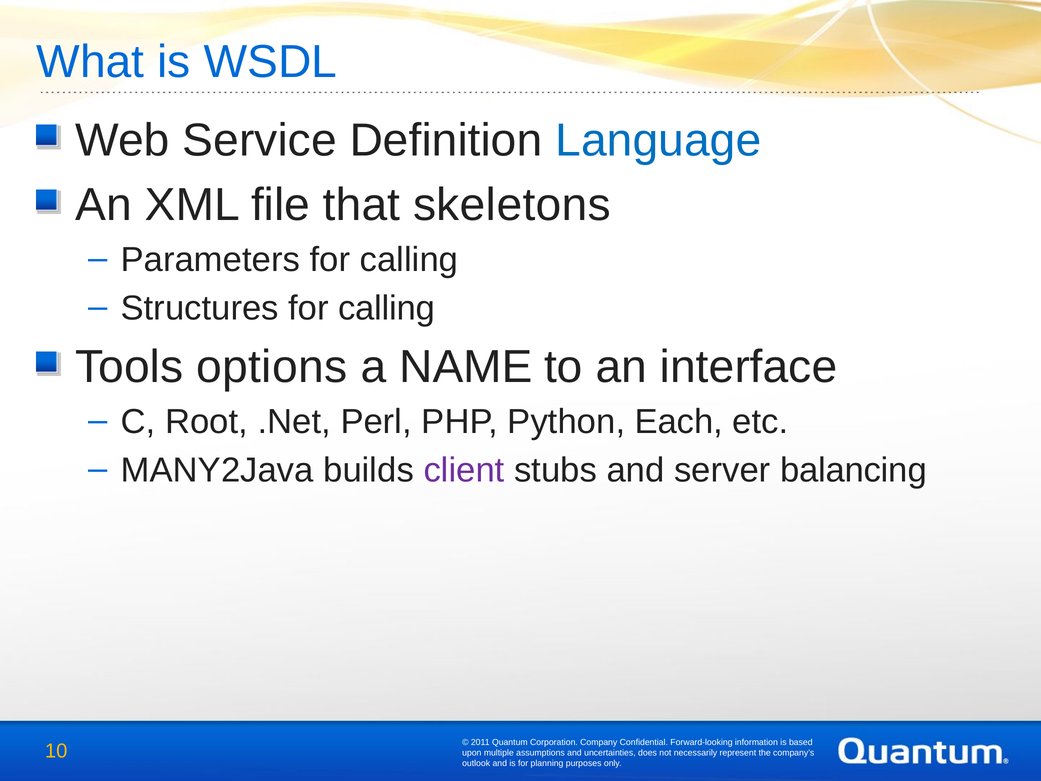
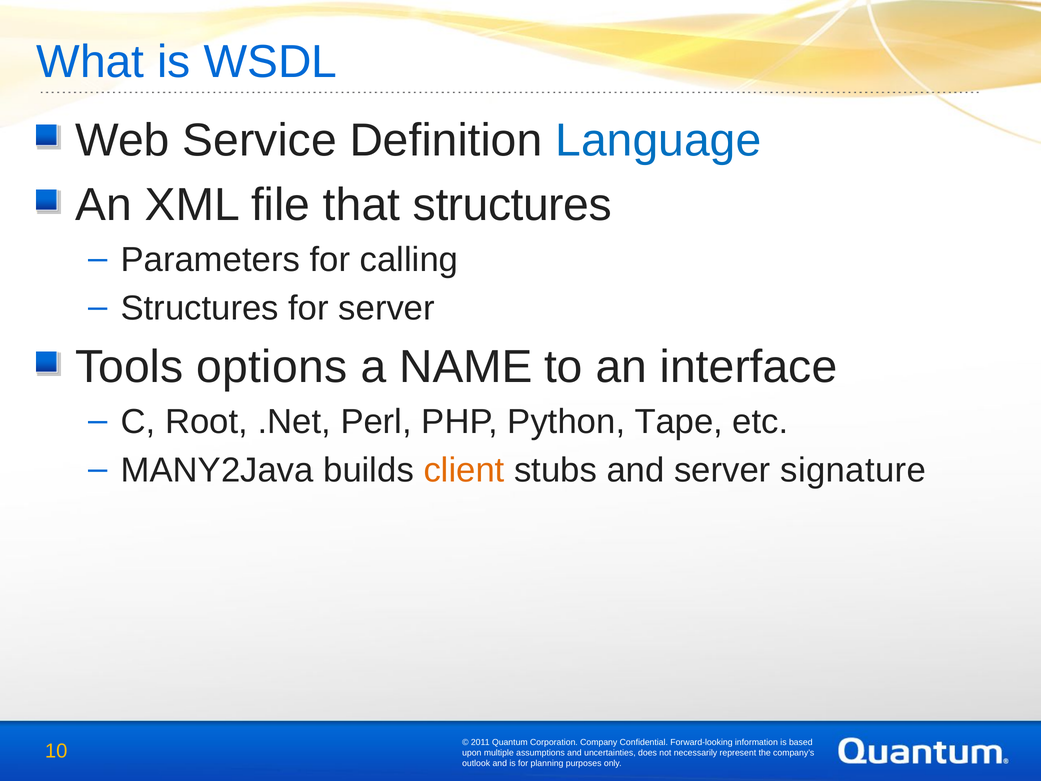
that skeletons: skeletons -> structures
Structures for calling: calling -> server
Each: Each -> Tape
client colour: purple -> orange
balancing: balancing -> signature
